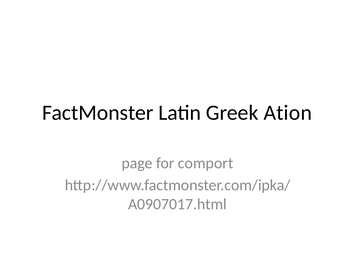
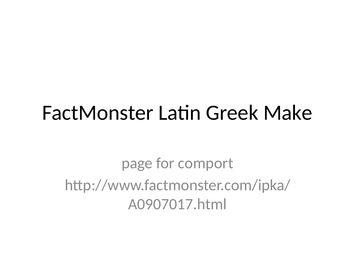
Ation: Ation -> Make
